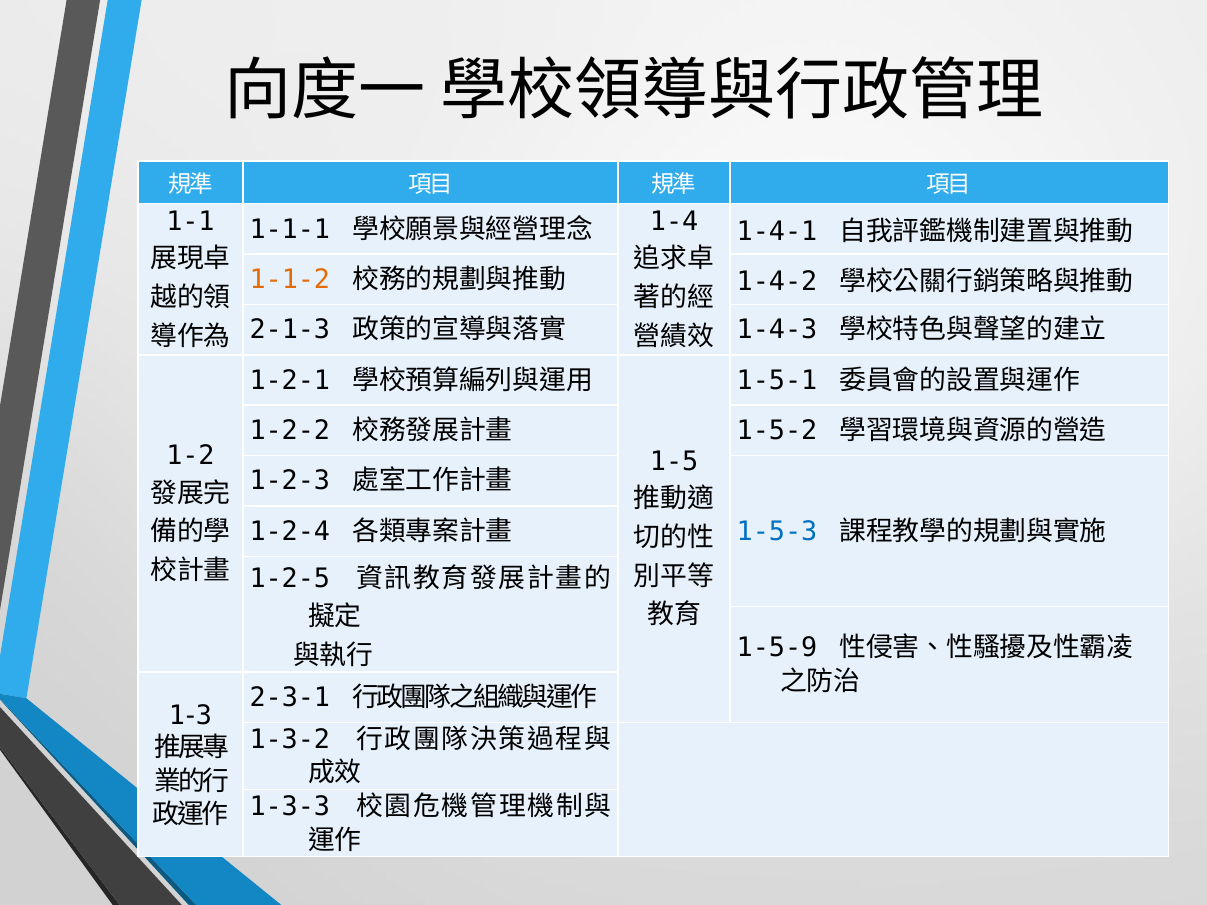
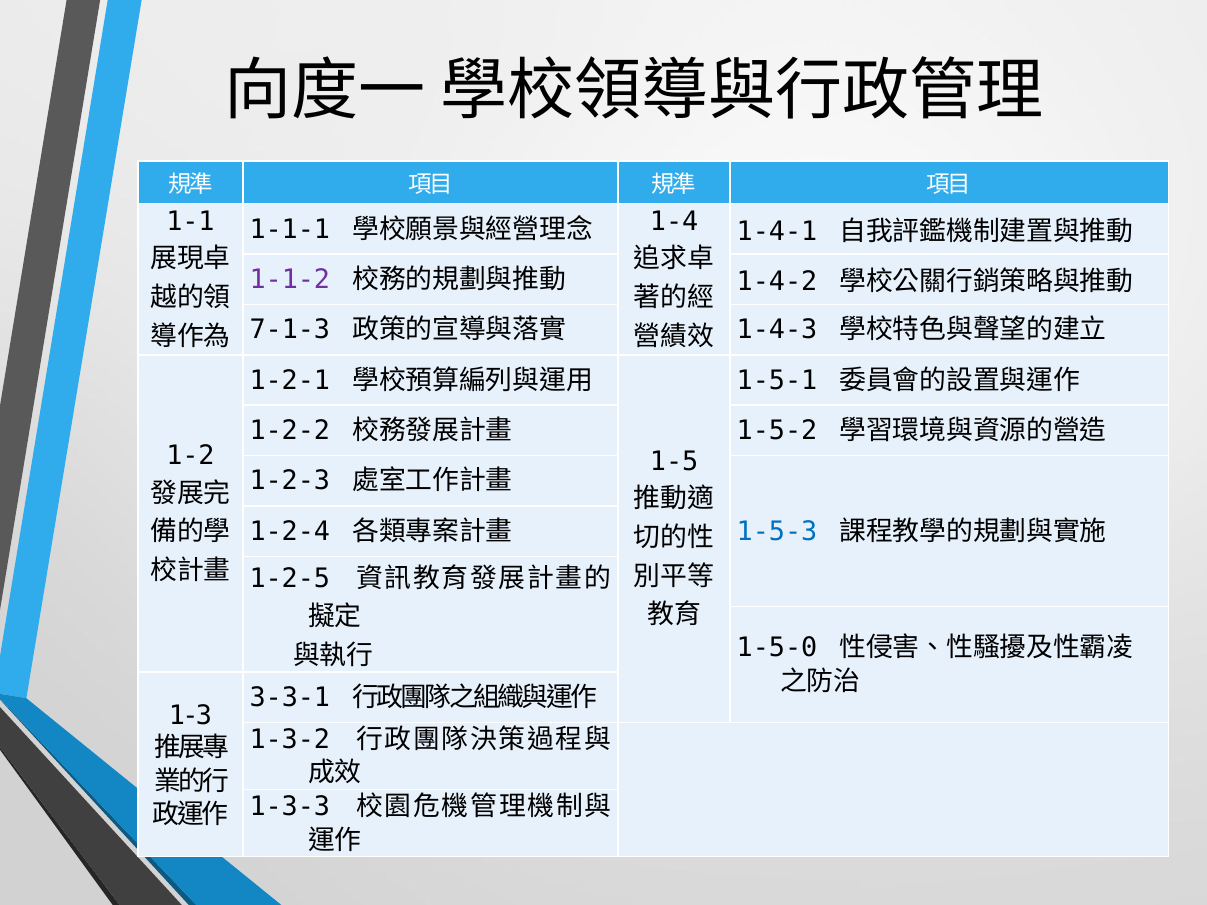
1-1-2 colour: orange -> purple
2-1-3: 2-1-3 -> 7-1-3
1-5-9: 1-5-9 -> 1-5-0
2-3-1: 2-3-1 -> 3-3-1
